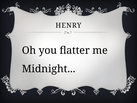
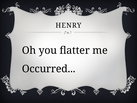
Midnight: Midnight -> Occurred
